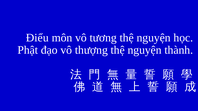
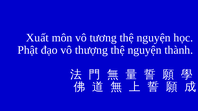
Điểu: Điểu -> Xuất
